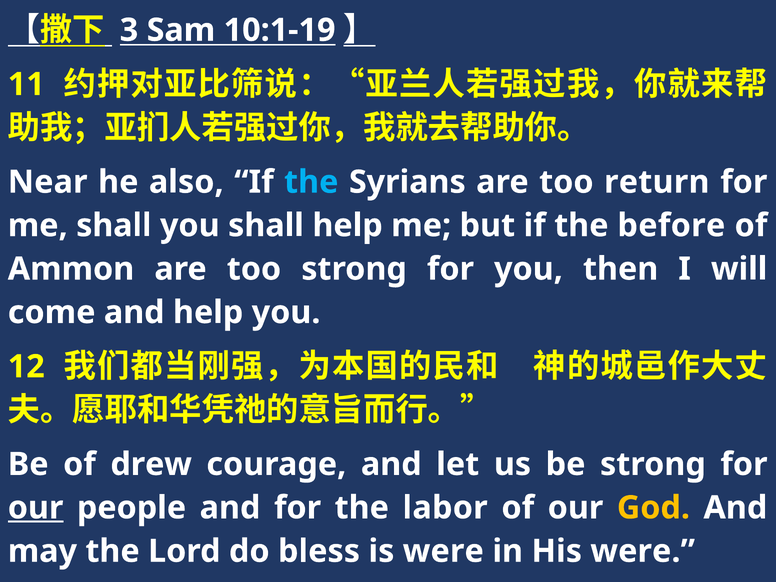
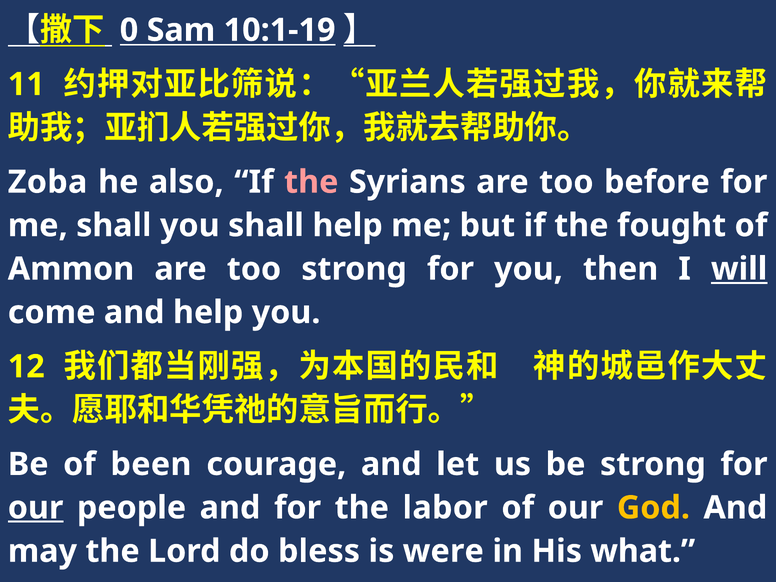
3: 3 -> 0
Near: Near -> Zoba
the at (311, 182) colour: light blue -> pink
return: return -> before
before: before -> fought
will underline: none -> present
drew: drew -> been
His were: were -> what
